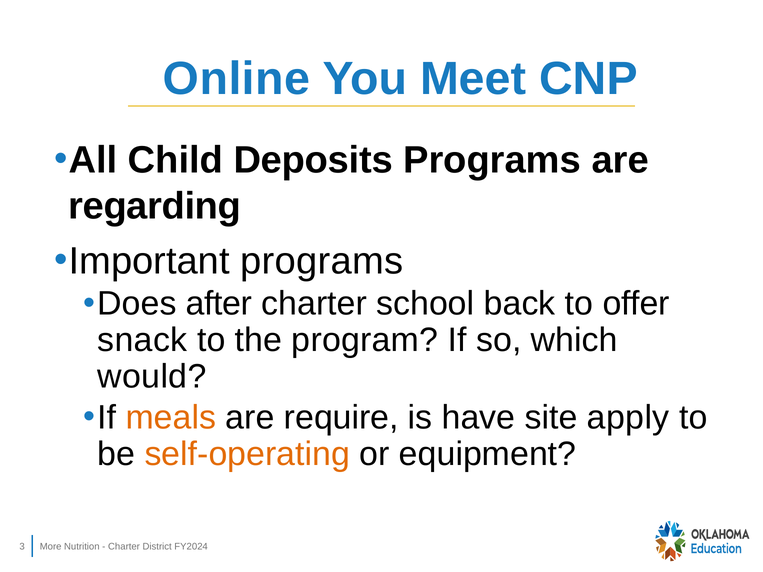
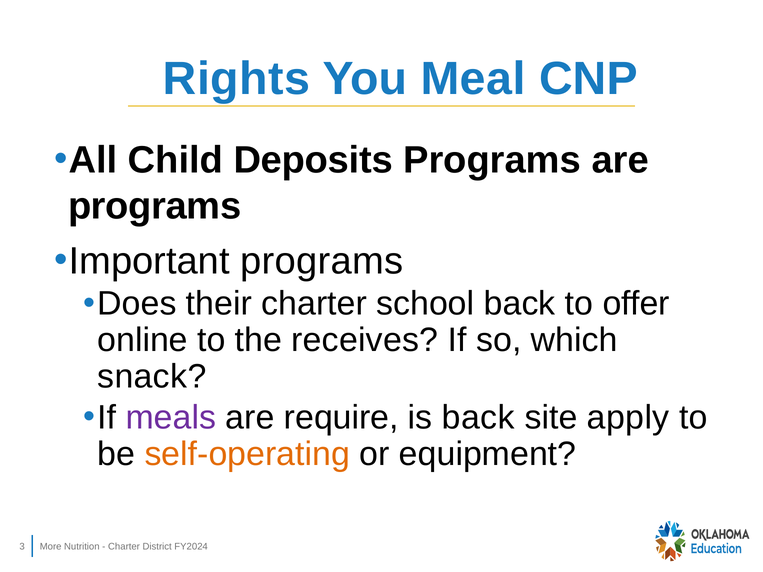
Online: Online -> Rights
Meet: Meet -> Meal
regarding at (155, 206): regarding -> programs
after: after -> their
snack: snack -> online
program: program -> receives
would: would -> snack
meals colour: orange -> purple
is have: have -> back
